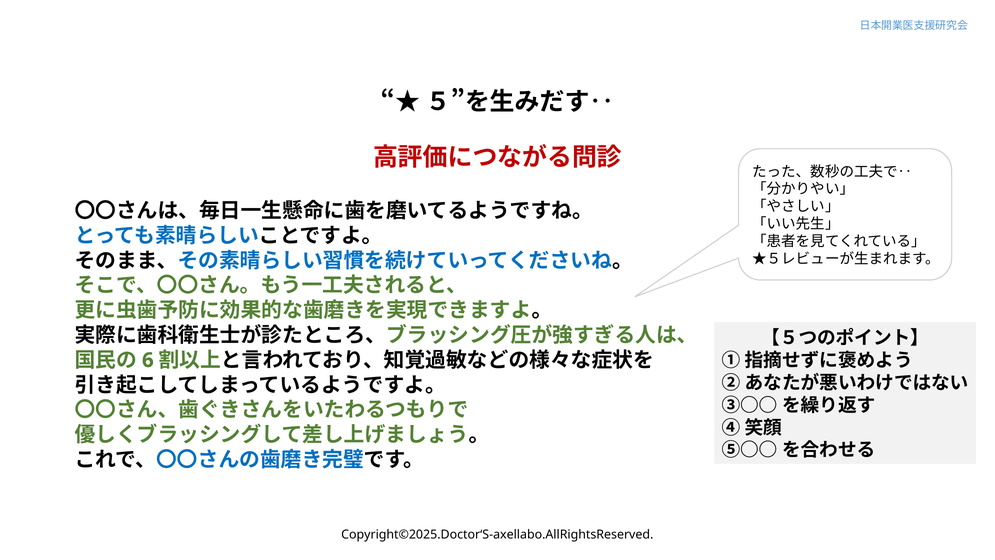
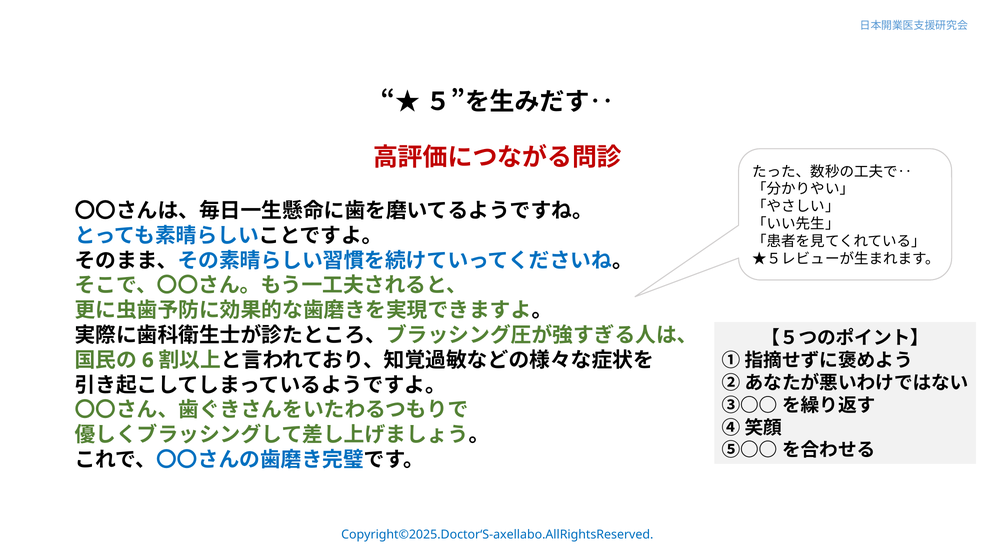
Copyright©2025.Doctor‘S-axellabo.AllRightsReserved colour: black -> blue
